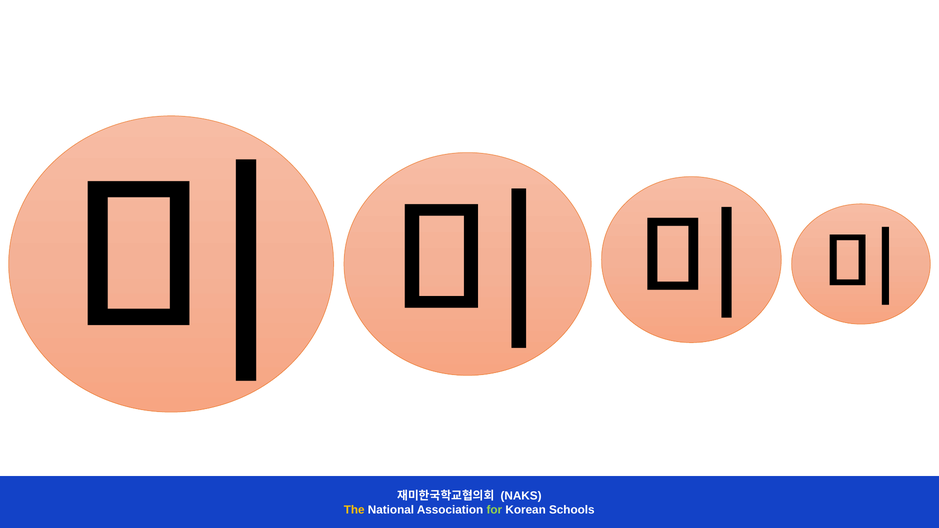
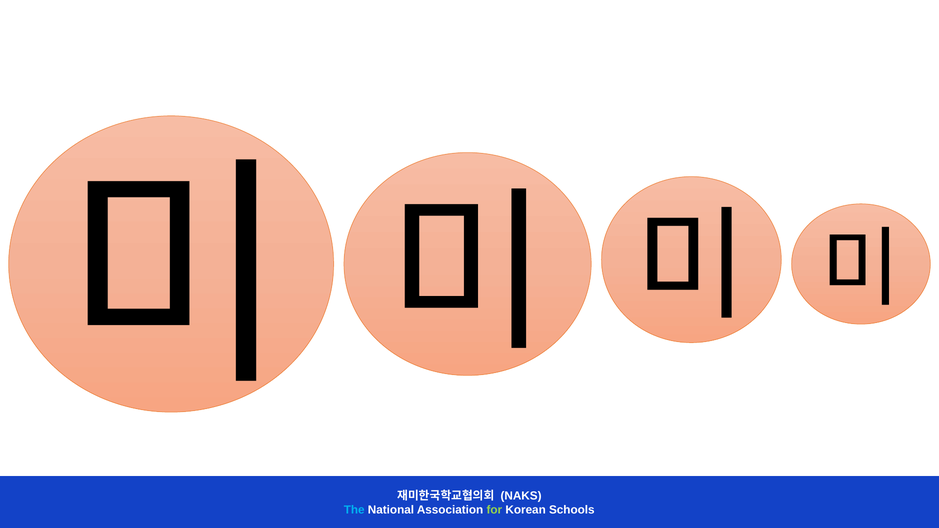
The colour: yellow -> light blue
